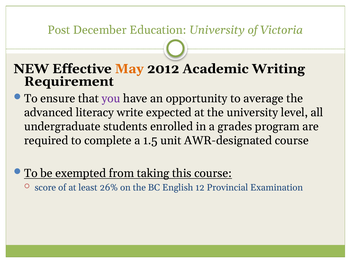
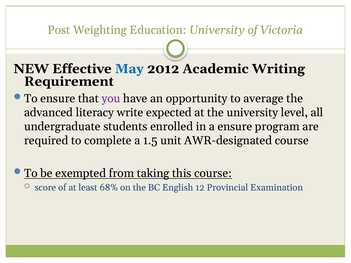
December: December -> Weighting
May colour: orange -> blue
a grades: grades -> ensure
26%: 26% -> 68%
